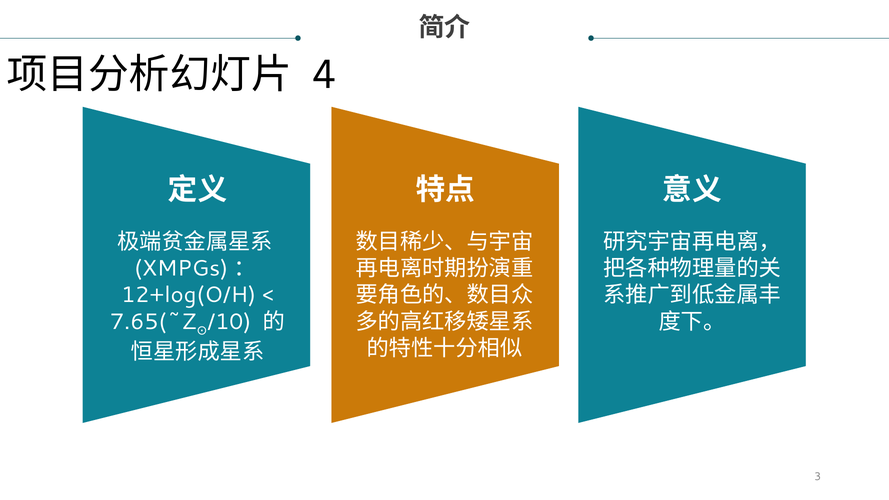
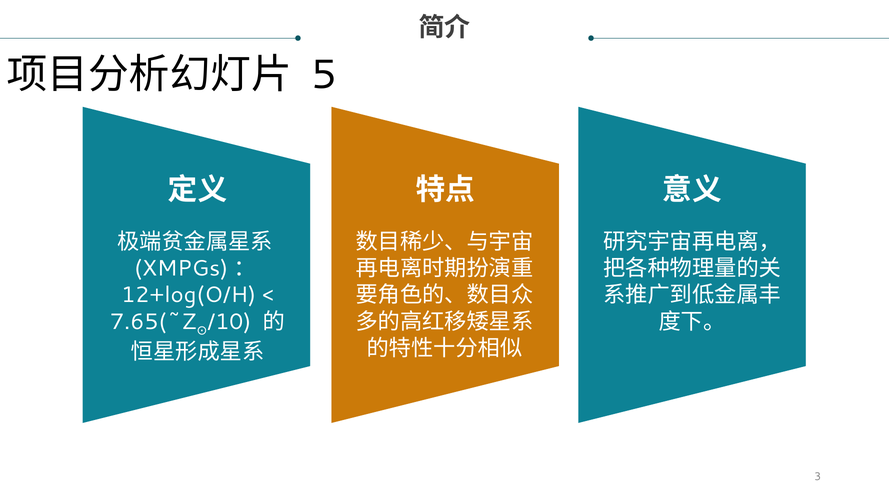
4: 4 -> 5
